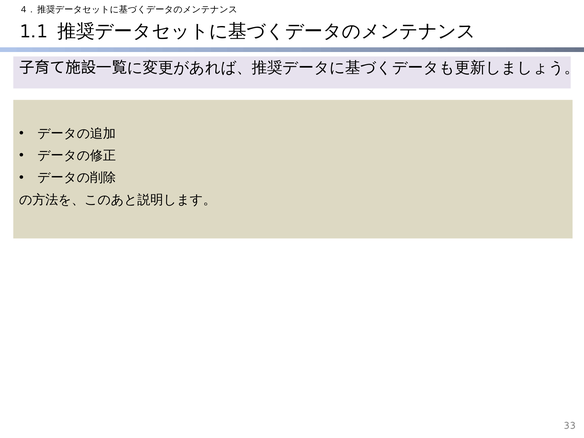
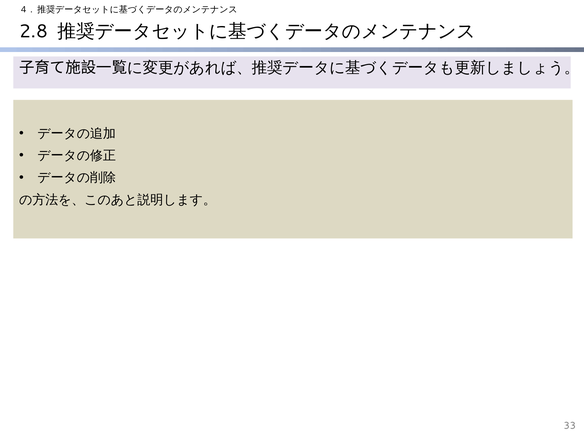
1.1: 1.1 -> 2.8
